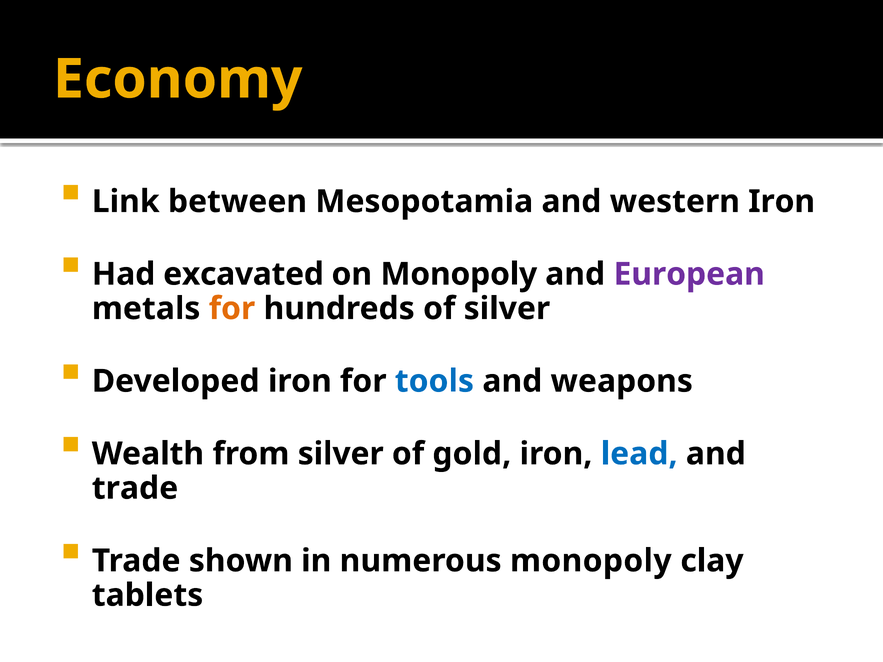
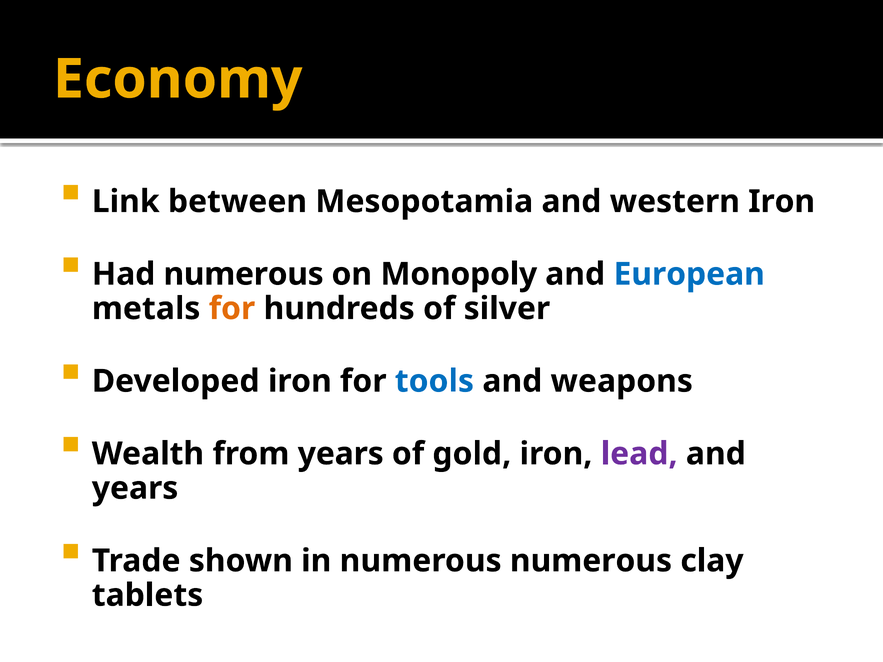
Had excavated: excavated -> numerous
European colour: purple -> blue
from silver: silver -> years
lead colour: blue -> purple
trade at (135, 488): trade -> years
numerous monopoly: monopoly -> numerous
